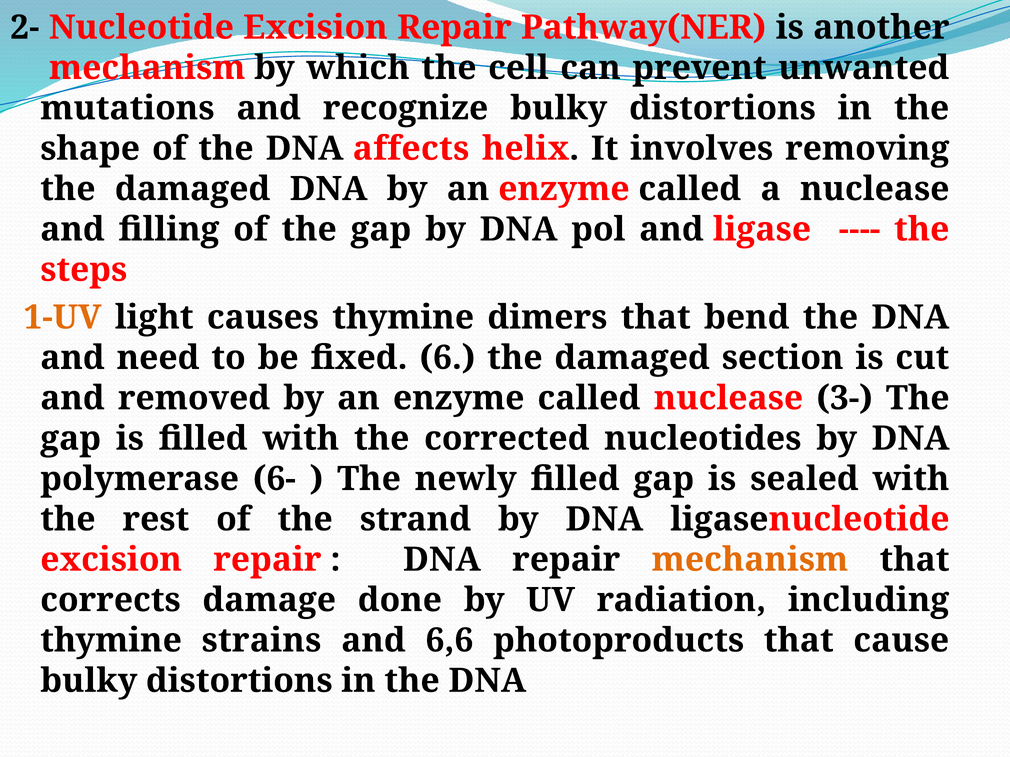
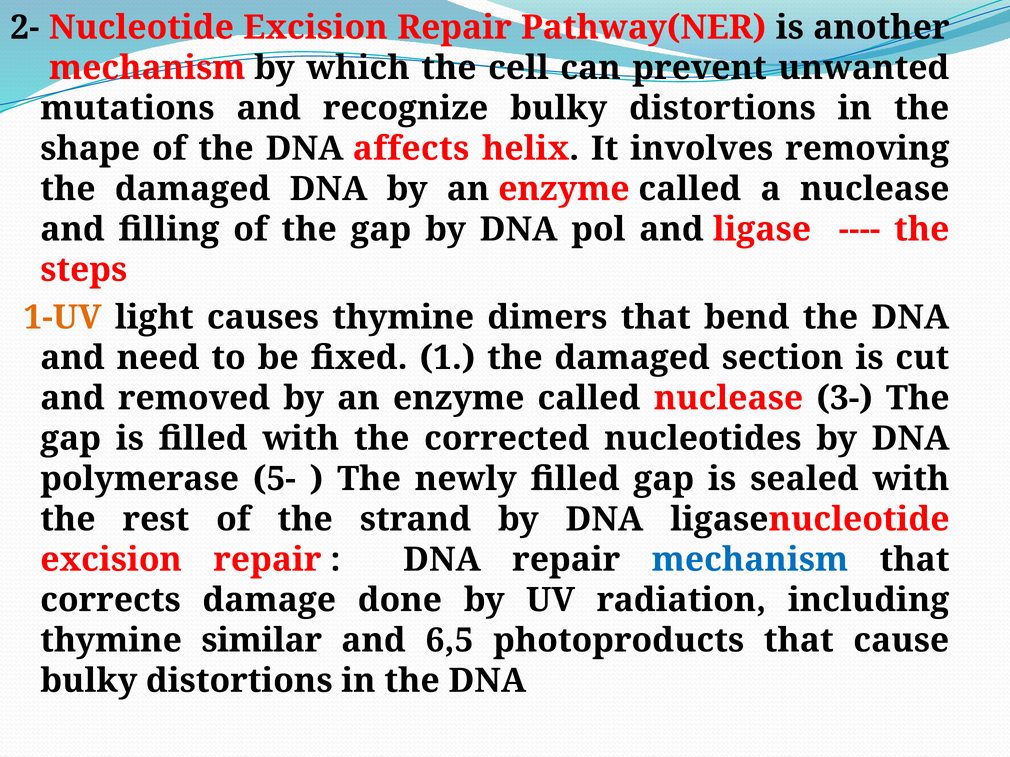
6: 6 -> 1
6-: 6- -> 5-
mechanism at (750, 560) colour: orange -> blue
strains: strains -> similar
6,6: 6,6 -> 6,5
